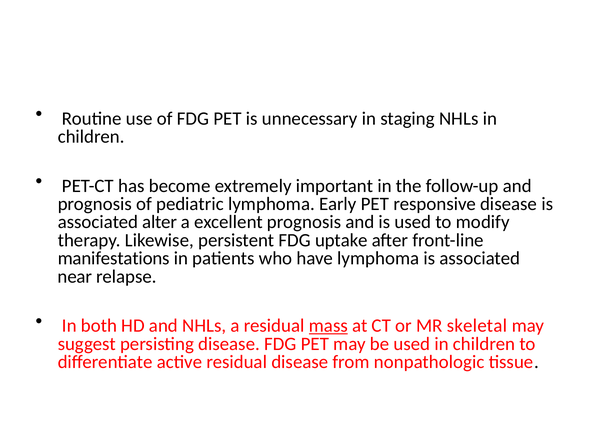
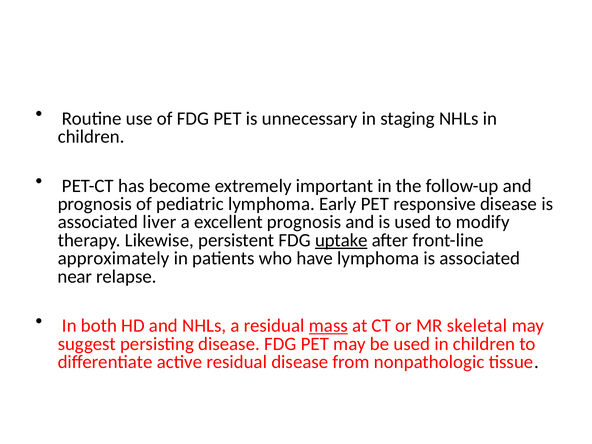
alter: alter -> liver
uptake underline: none -> present
manifestations: manifestations -> approximately
